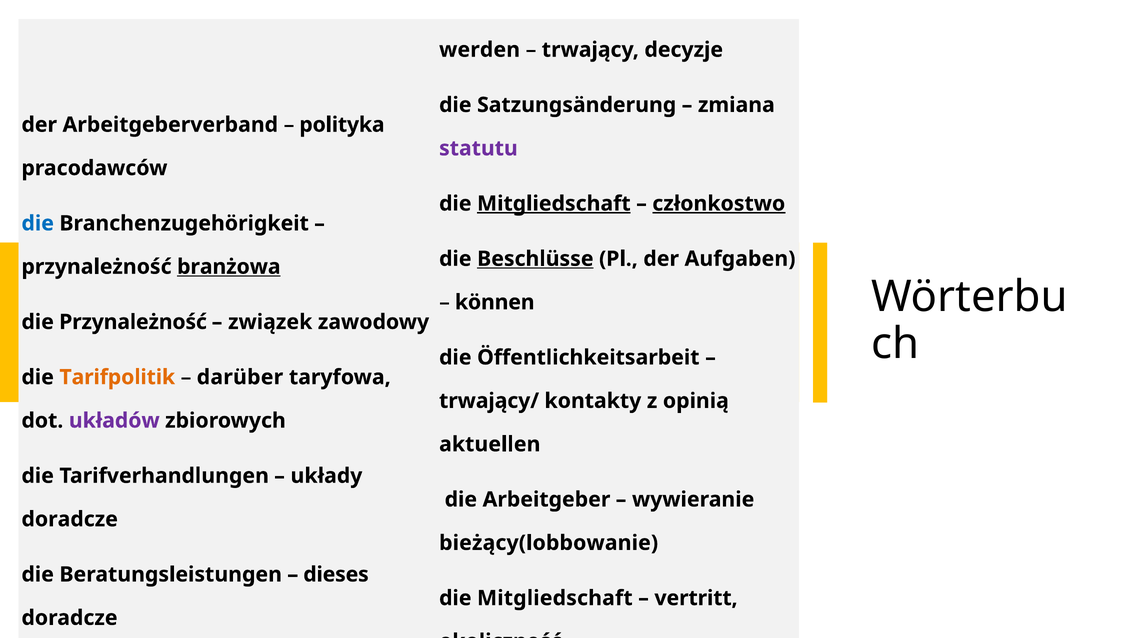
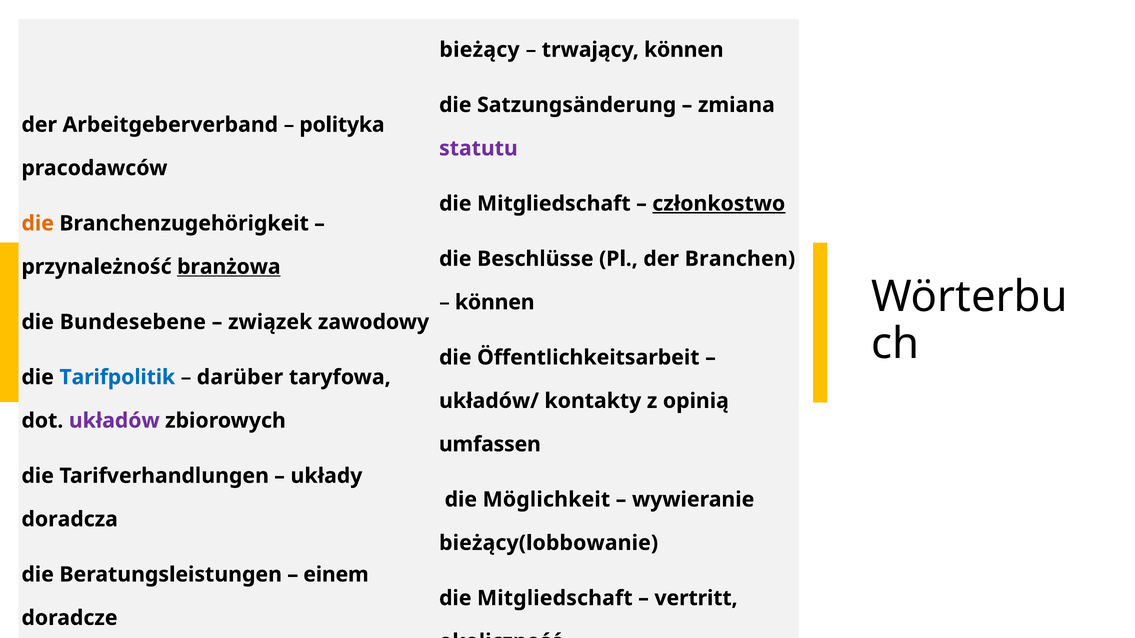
werden: werden -> bieżący
trwający decyzje: decyzje -> können
Mitgliedschaft at (554, 204) underline: present -> none
die at (38, 224) colour: blue -> orange
Beschlüsse underline: present -> none
Aufgaben: Aufgaben -> Branchen
die Przynależność: Przynależność -> Bundesebene
Tarifpolitik colour: orange -> blue
trwający/: trwający/ -> układów/
aktuellen: aktuellen -> umfassen
Arbeitgeber: Arbeitgeber -> Möglichkeit
doradcze at (70, 520): doradcze -> doradcza
dieses: dieses -> einem
